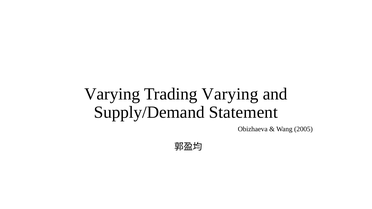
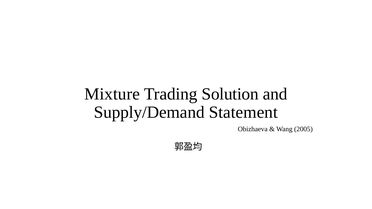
Varying at (112, 94): Varying -> Mixture
Trading Varying: Varying -> Solution
